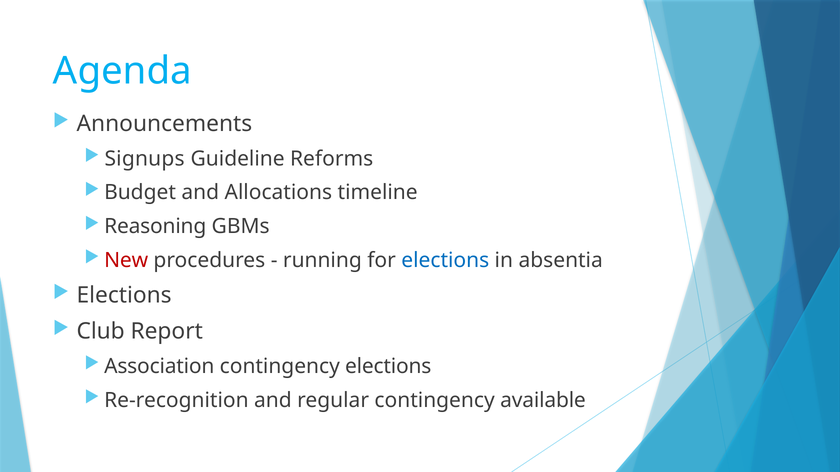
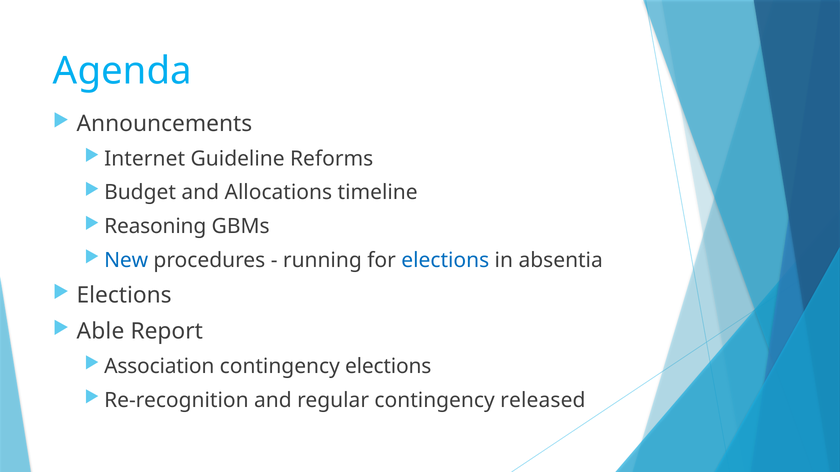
Signups: Signups -> Internet
New colour: red -> blue
Club: Club -> Able
available: available -> released
